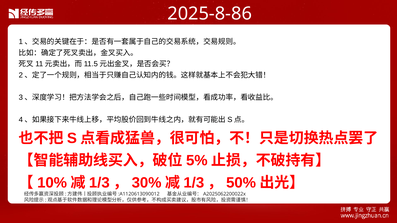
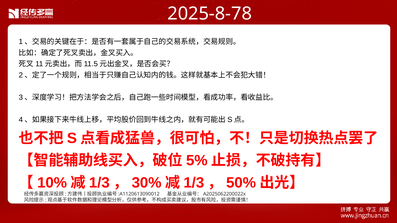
2025-8-86: 2025-8-86 -> 2025-8-78
